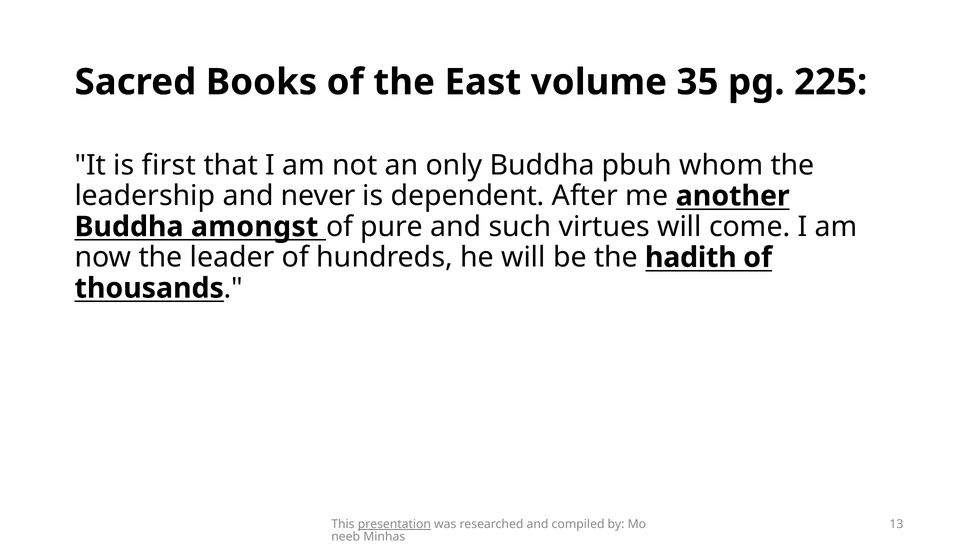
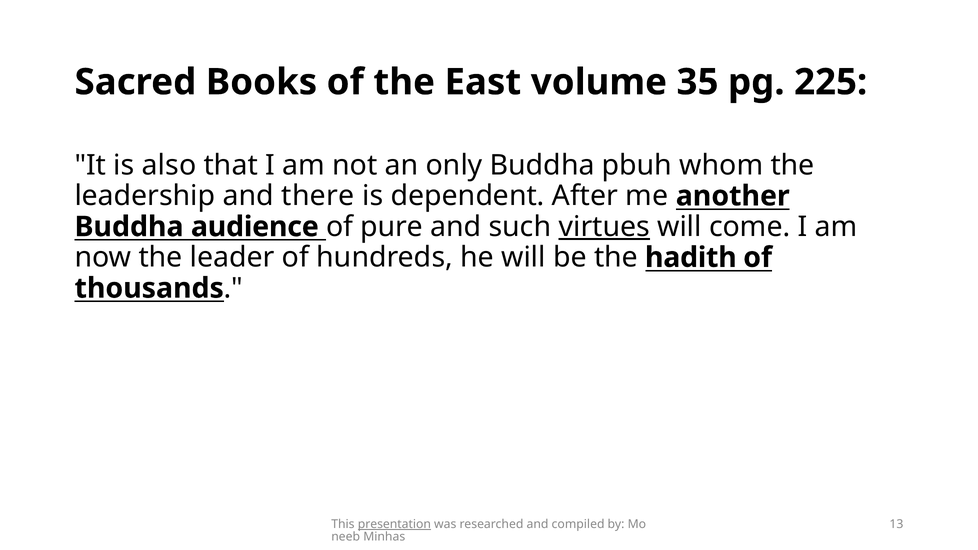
first: first -> also
never: never -> there
amongst: amongst -> audience
virtues underline: none -> present
